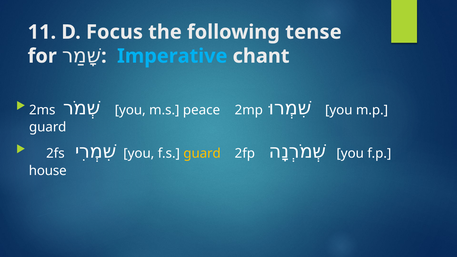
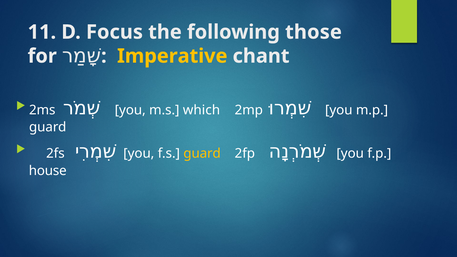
tense: tense -> those
Imperative colour: light blue -> yellow
peace: peace -> which
